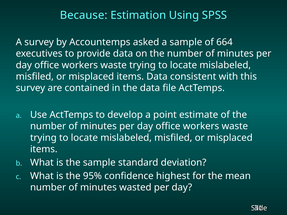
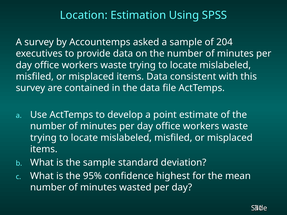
Because: Because -> Location
664: 664 -> 204
